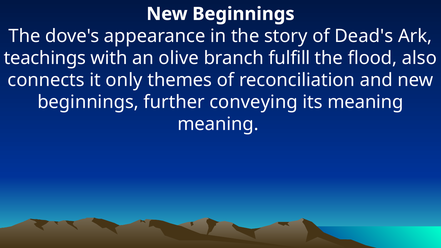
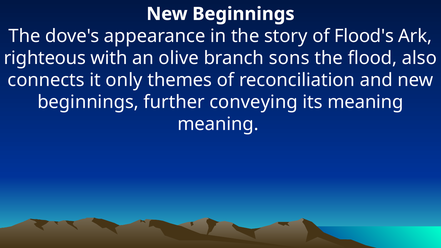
Dead's: Dead's -> Flood's
teachings: teachings -> righteous
fulfill: fulfill -> sons
